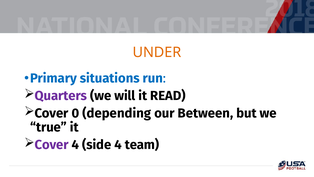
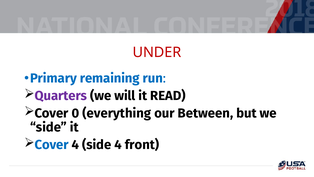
UNDER colour: orange -> red
situations: situations -> remaining
depending: depending -> everything
true at (48, 127): true -> side
Cover at (52, 144) colour: purple -> blue
team: team -> front
